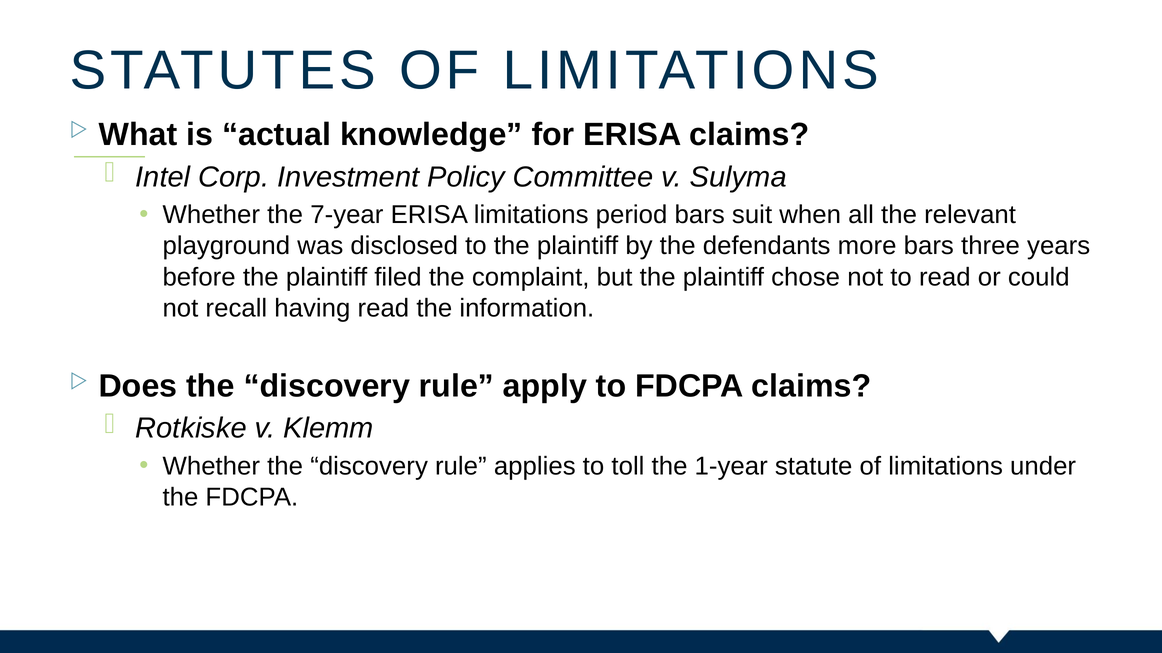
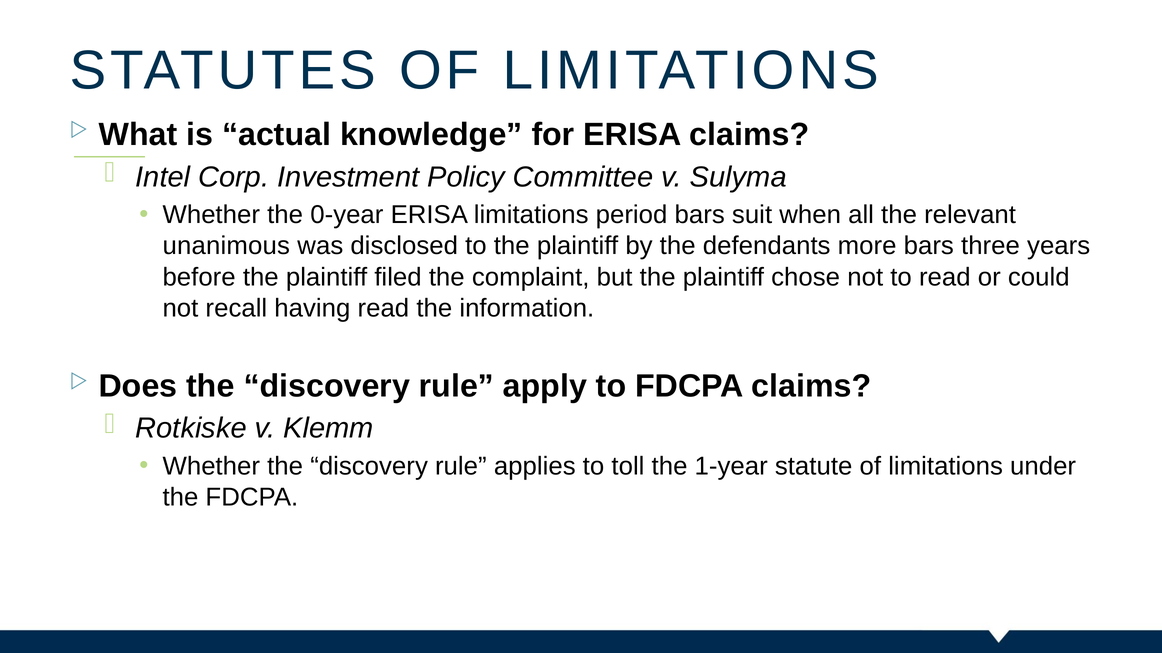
7-year: 7-year -> 0-year
playground: playground -> unanimous
